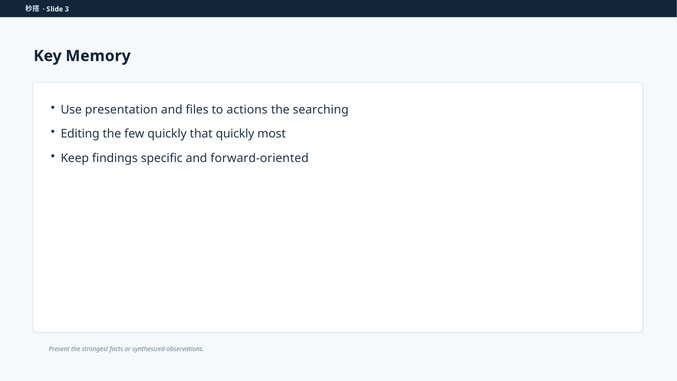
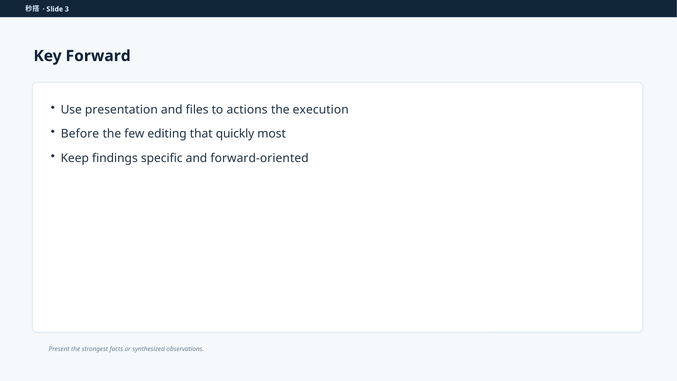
Memory: Memory -> Forward
searching: searching -> execution
Editing: Editing -> Before
few quickly: quickly -> editing
